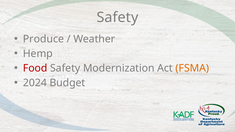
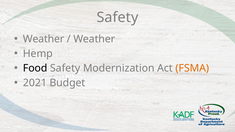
Produce at (43, 39): Produce -> Weather
Food colour: red -> black
2024: 2024 -> 2021
